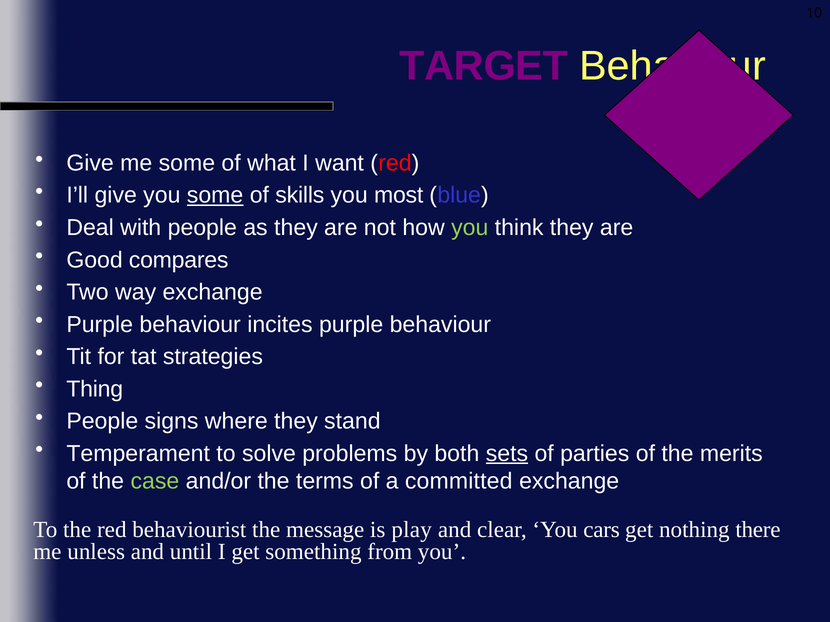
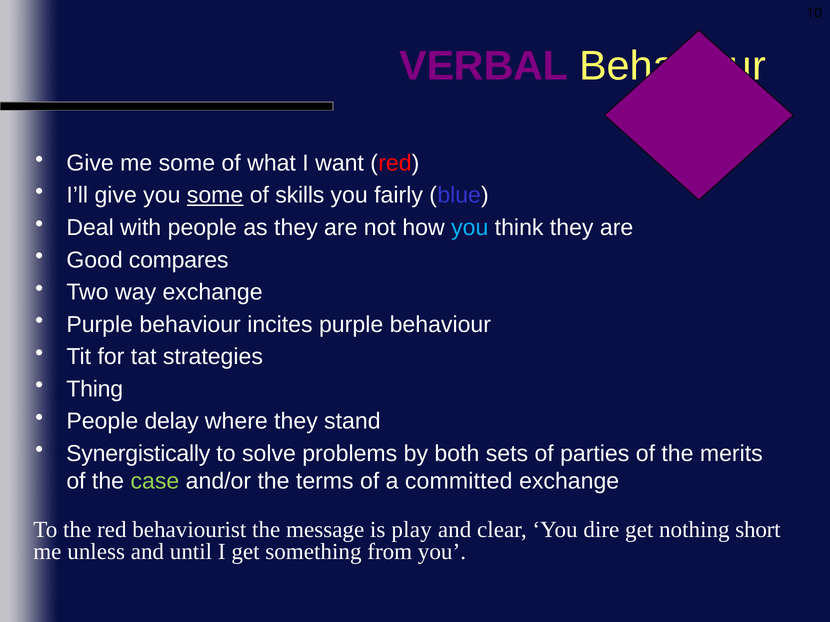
TARGET: TARGET -> VERBAL
most: most -> fairly
you at (470, 228) colour: light green -> light blue
signs: signs -> delay
Temperament: Temperament -> Synergistically
sets underline: present -> none
cars: cars -> dire
there: there -> short
